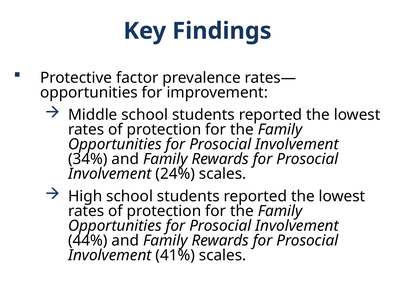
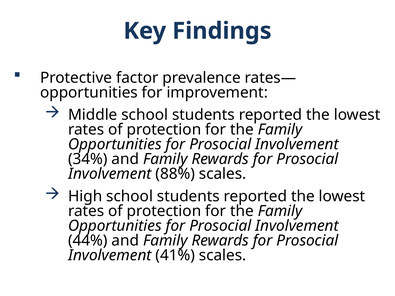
24%: 24% -> 88%
